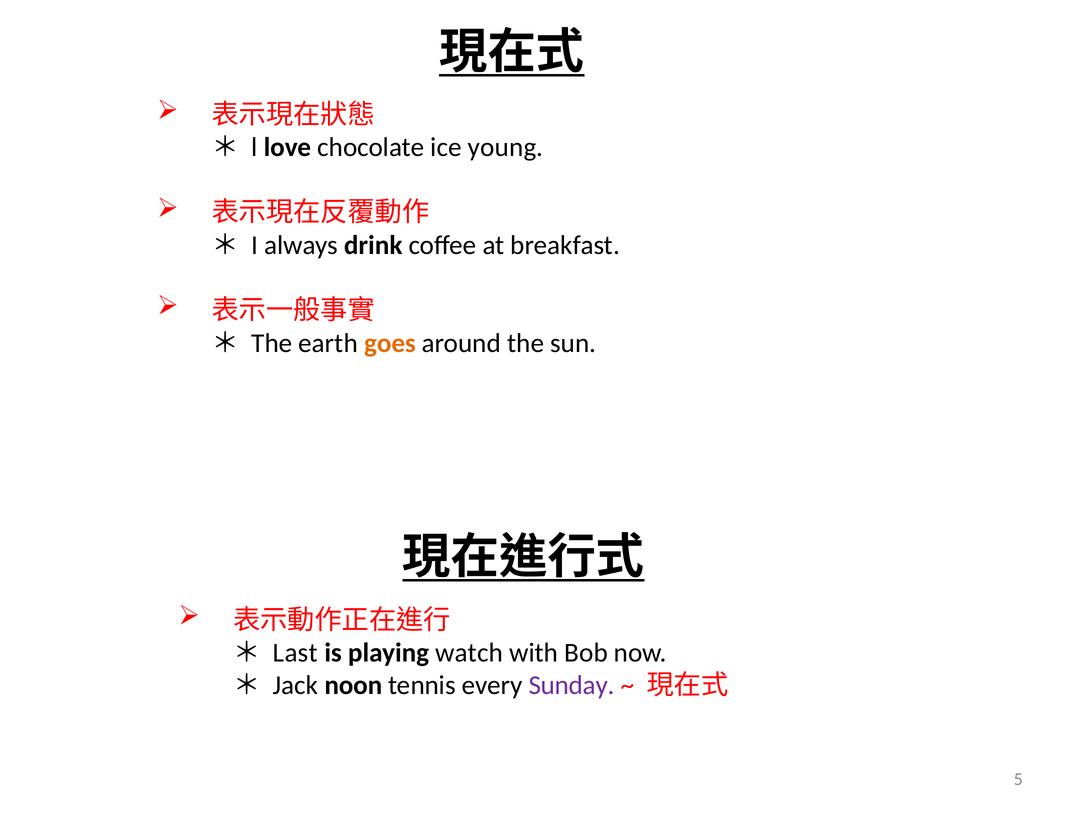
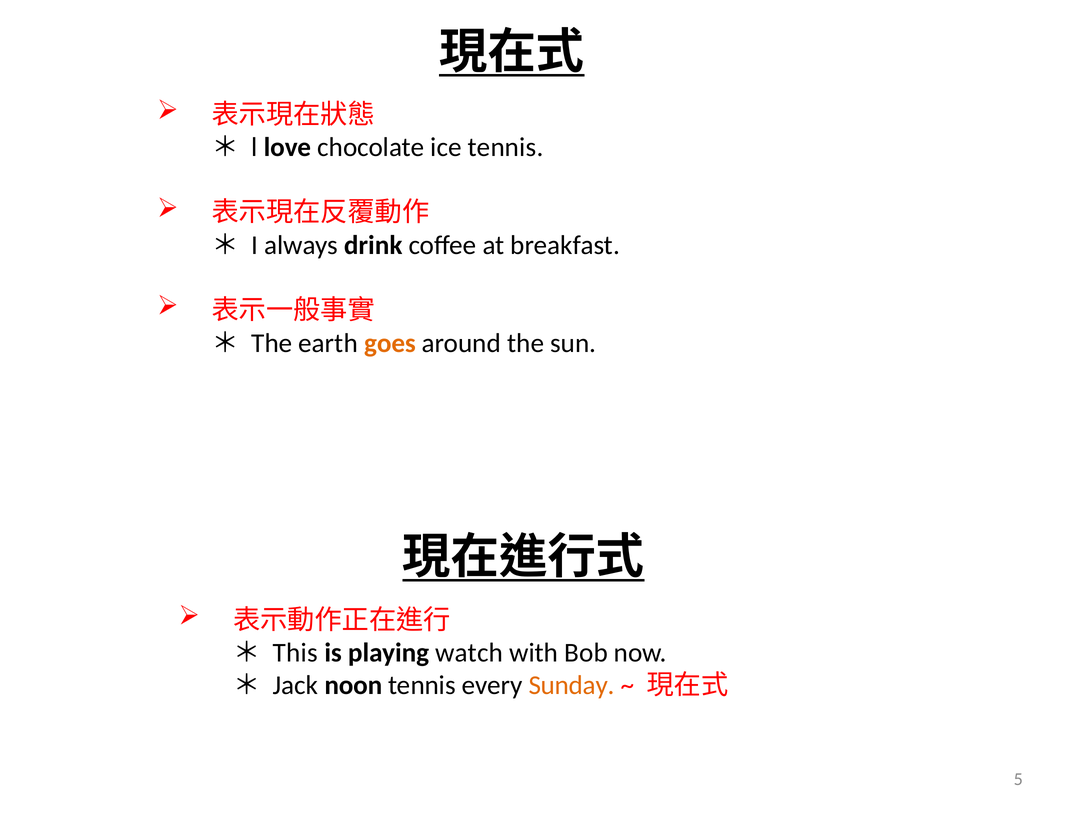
ice young: young -> tennis
Last: Last -> This
Sunday colour: purple -> orange
